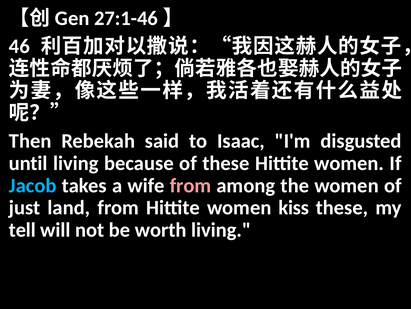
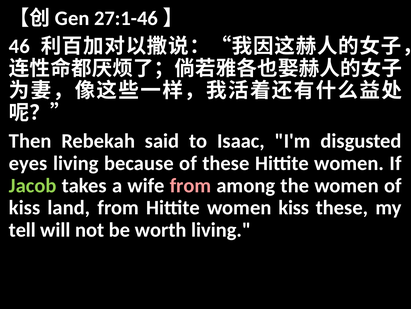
until: until -> eyes
Jacob colour: light blue -> light green
just at (25, 207): just -> kiss
